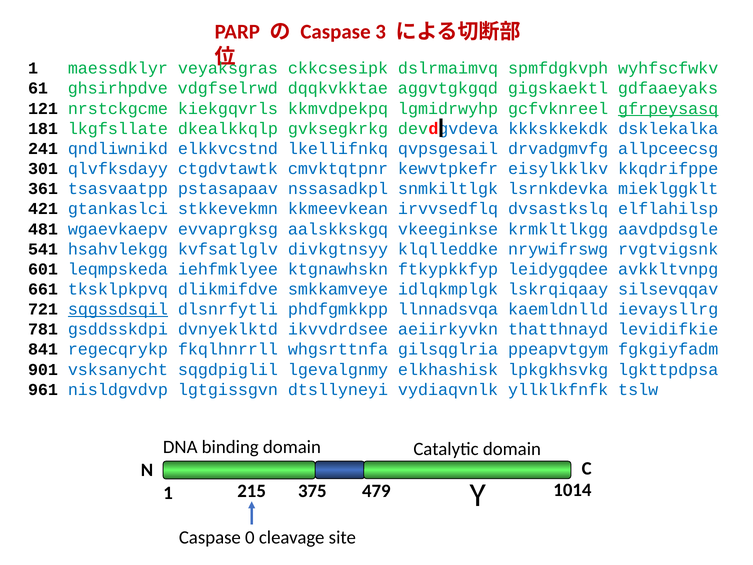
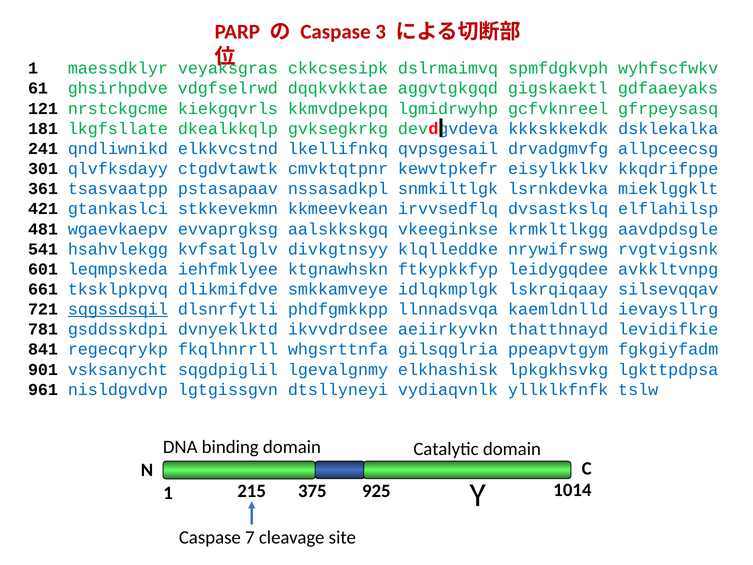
gfrpeysasq underline: present -> none
479: 479 -> 925
0: 0 -> 7
